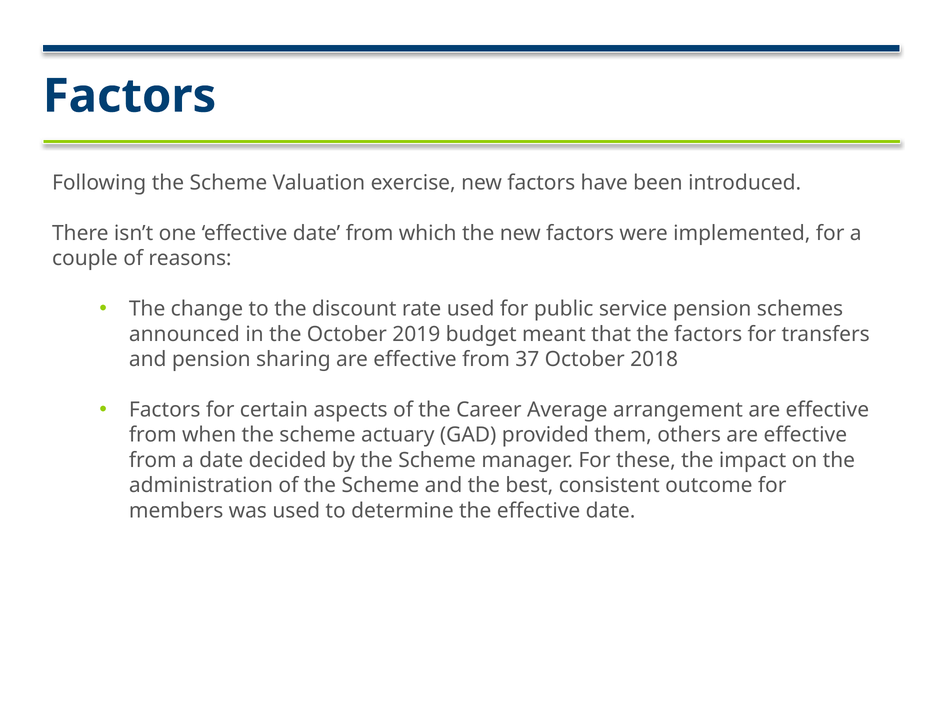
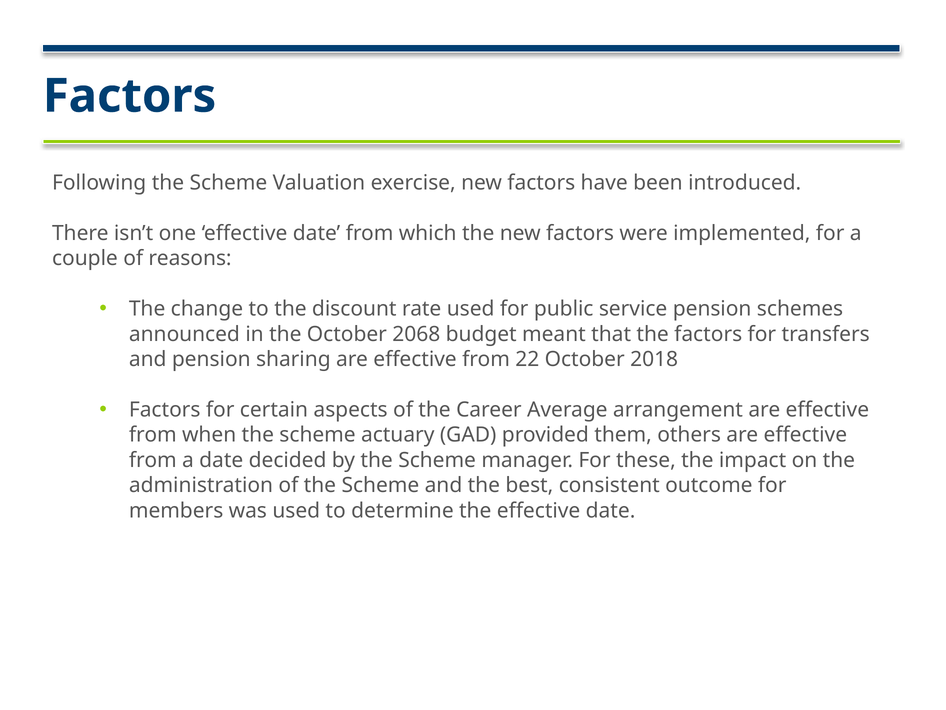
2019: 2019 -> 2068
37: 37 -> 22
